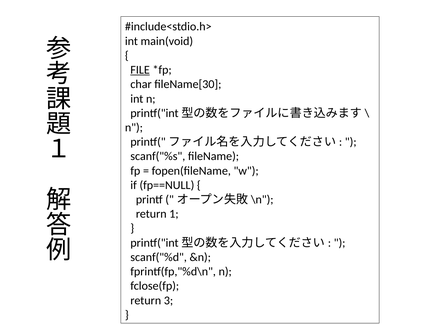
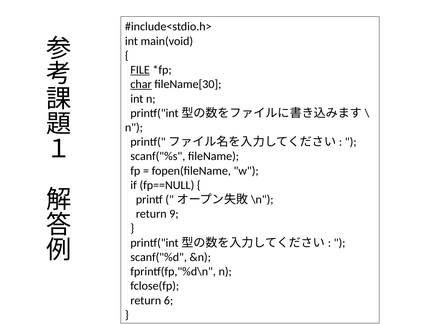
char underline: none -> present
1: 1 -> 9
3: 3 -> 6
